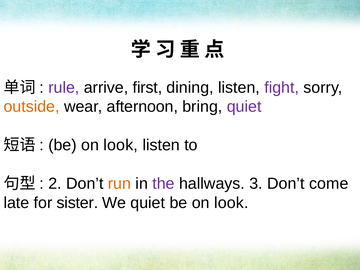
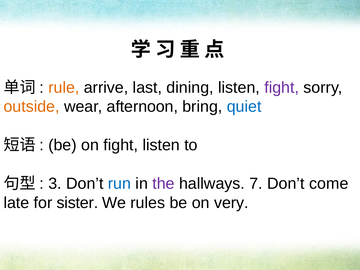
rule colour: purple -> orange
first: first -> last
quiet at (244, 107) colour: purple -> blue
look at (121, 145): look -> fight
2: 2 -> 3
run colour: orange -> blue
3: 3 -> 7
We quiet: quiet -> rules
look at (231, 203): look -> very
